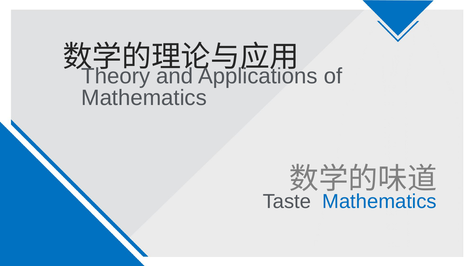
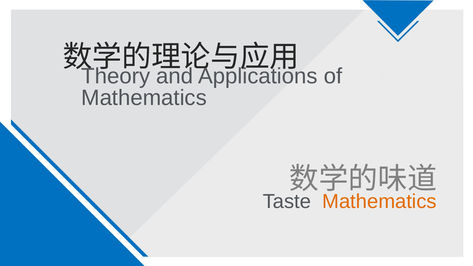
Mathematics at (379, 202) colour: blue -> orange
